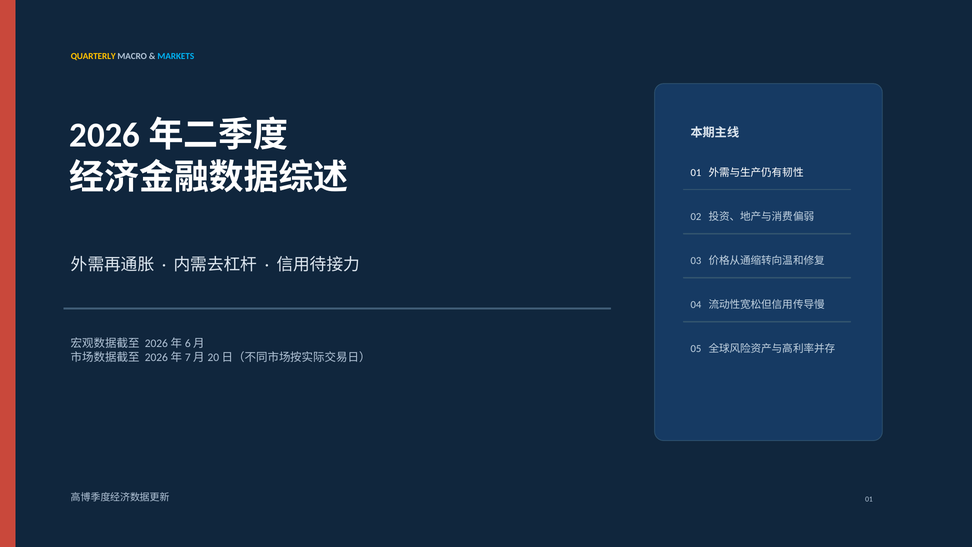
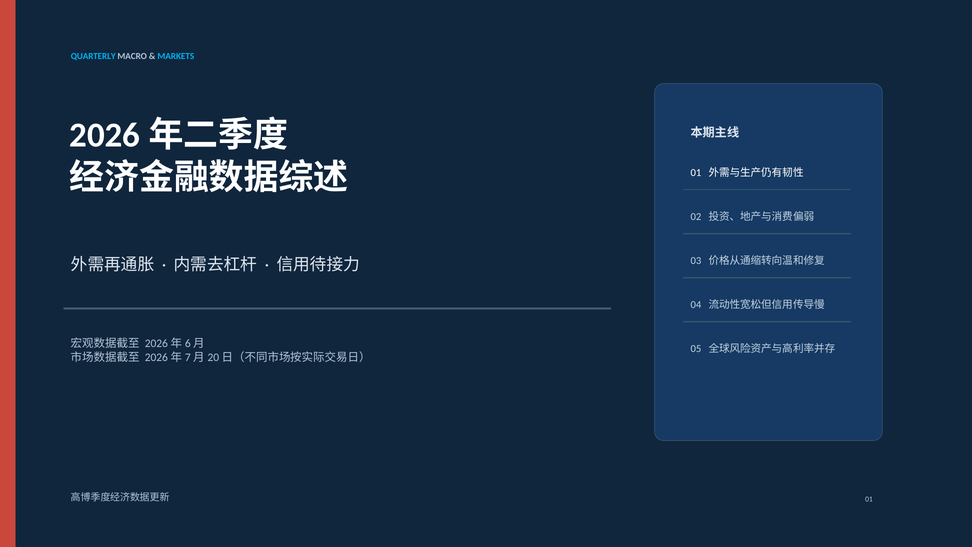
QUARTERLY colour: yellow -> light blue
